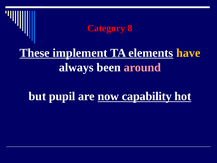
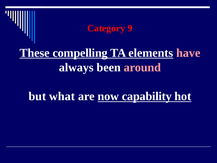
8: 8 -> 9
implement: implement -> compelling
have colour: yellow -> pink
pupil: pupil -> what
